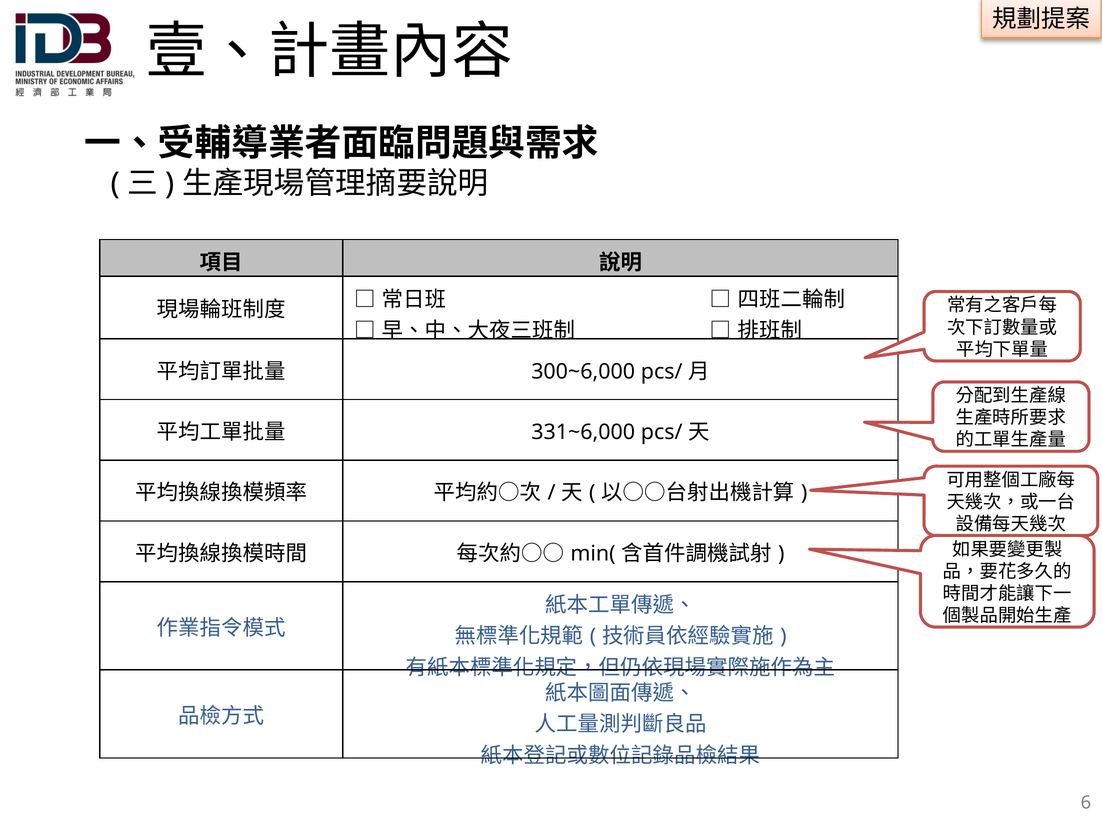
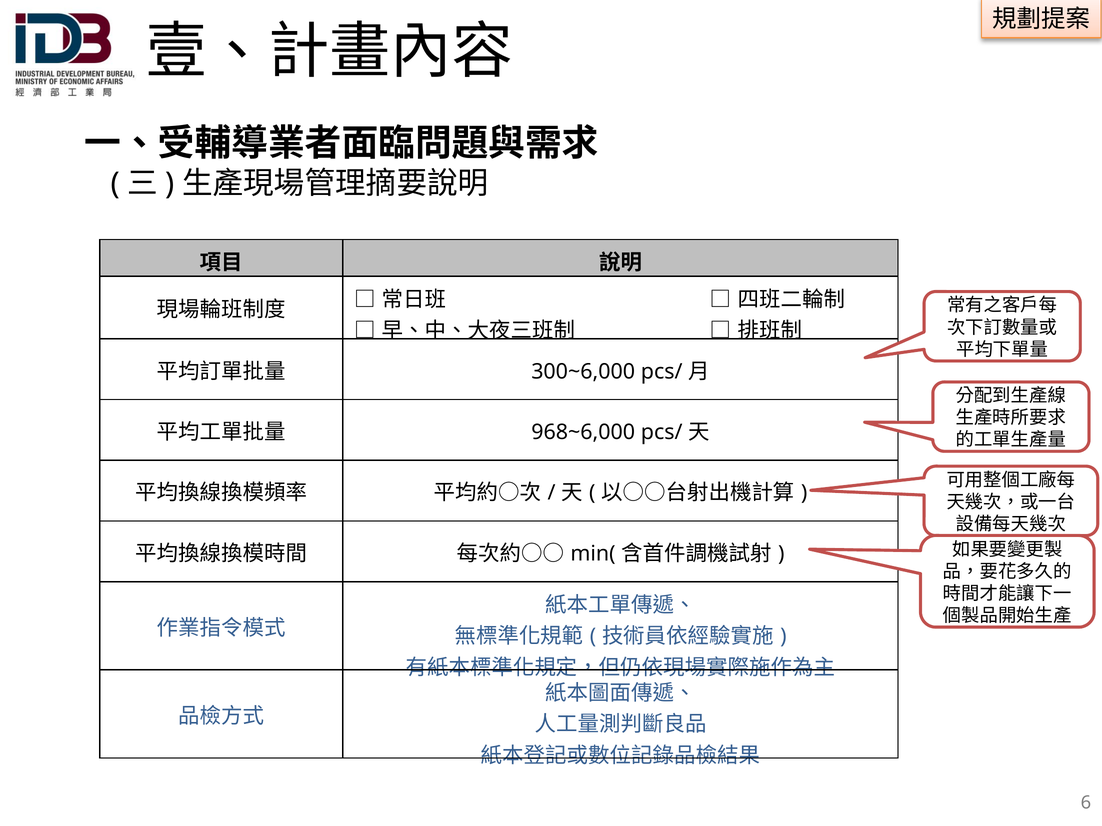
331~6,000: 331~6,000 -> 968~6,000
